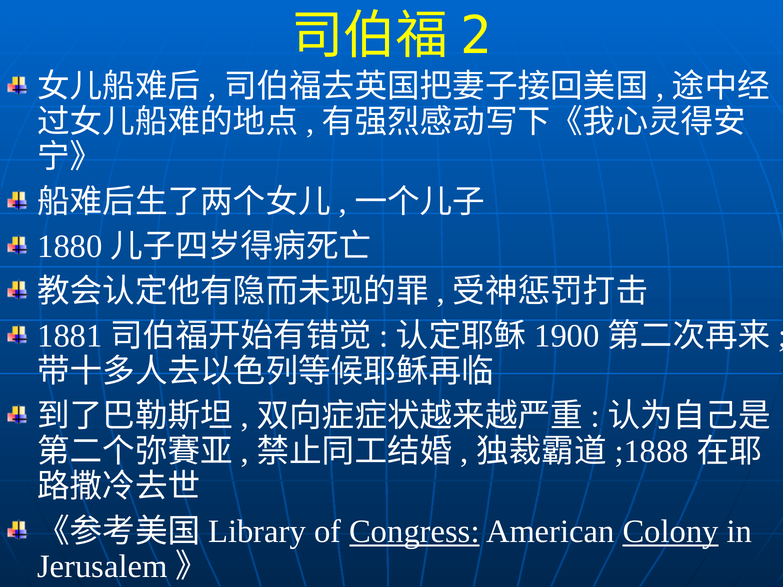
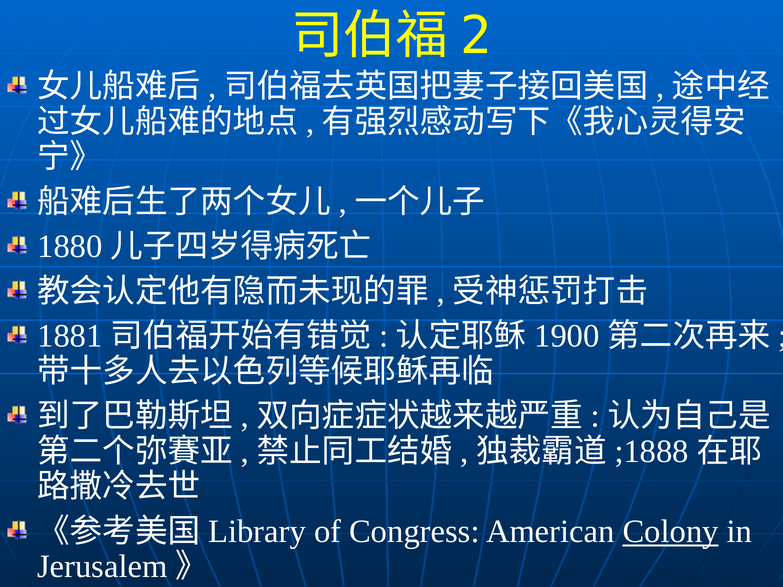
Congress underline: present -> none
